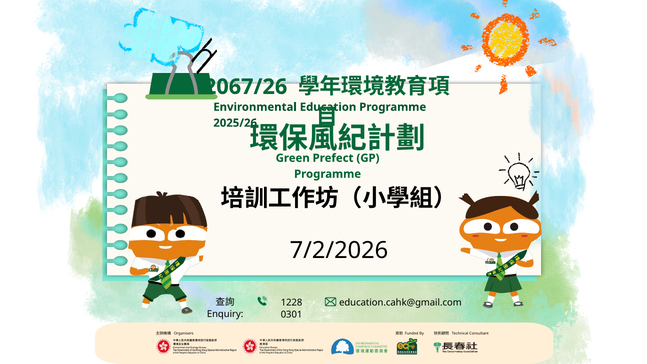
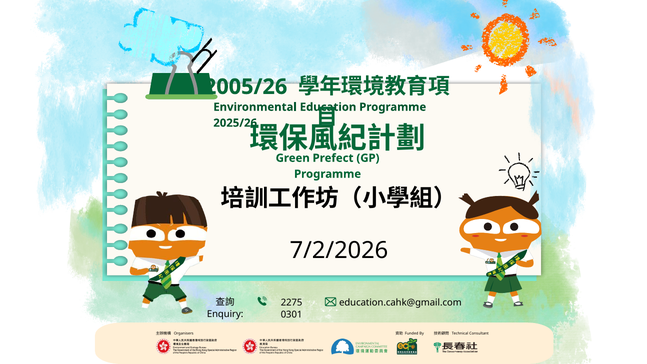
2067/26: 2067/26 -> 2005/26
1228: 1228 -> 2275
